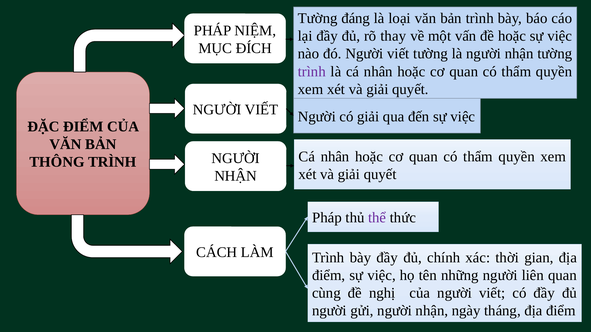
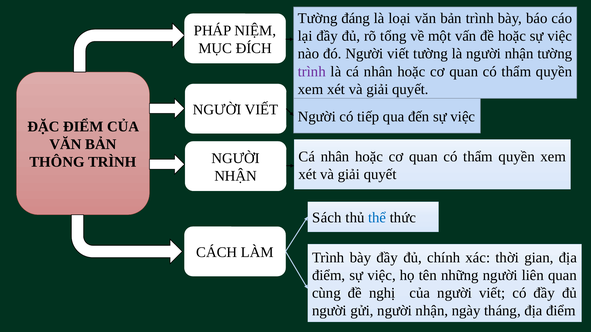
thay: thay -> tổng
có giải: giải -> tiếp
Pháp at (327, 218): Pháp -> Sách
thể colour: purple -> blue
